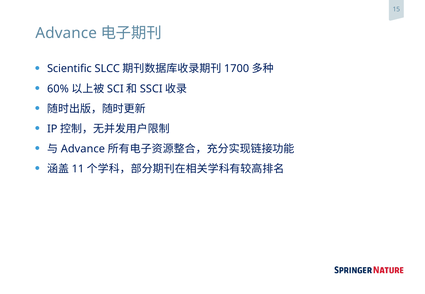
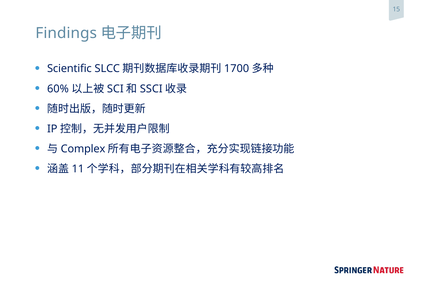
Advance at (66, 33): Advance -> Findings
Advance at (83, 149): Advance -> Complex
